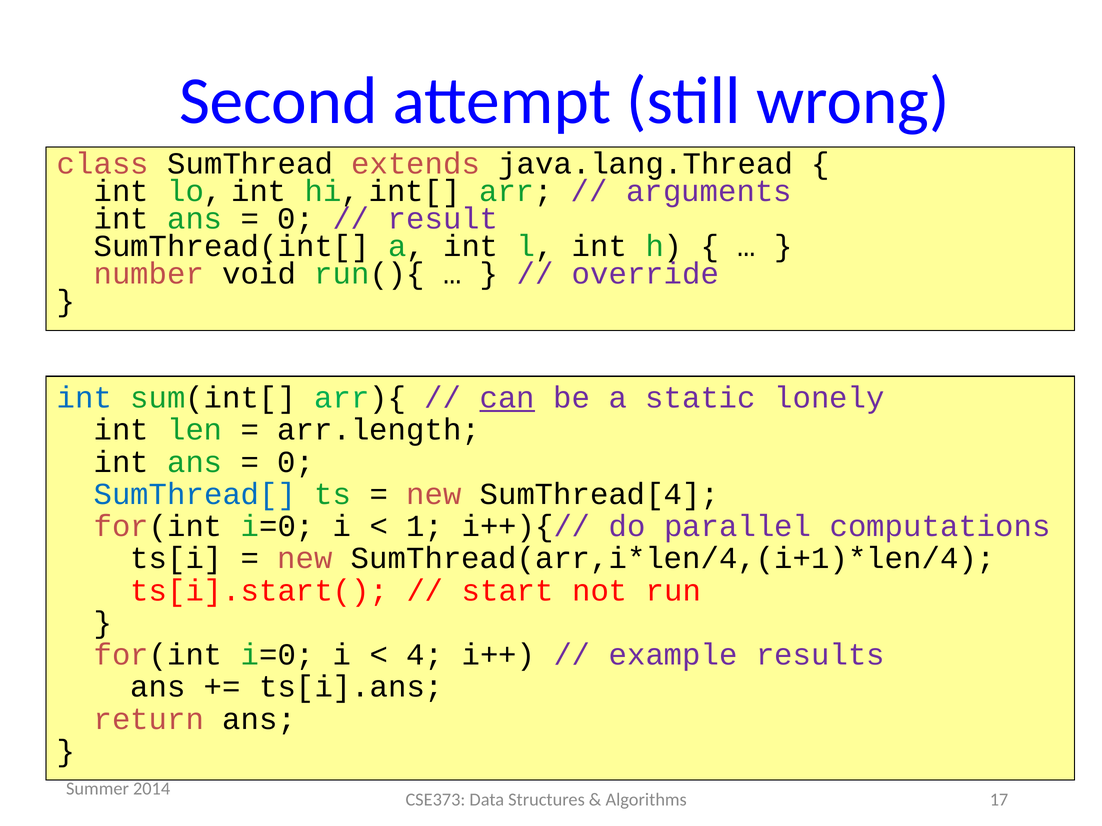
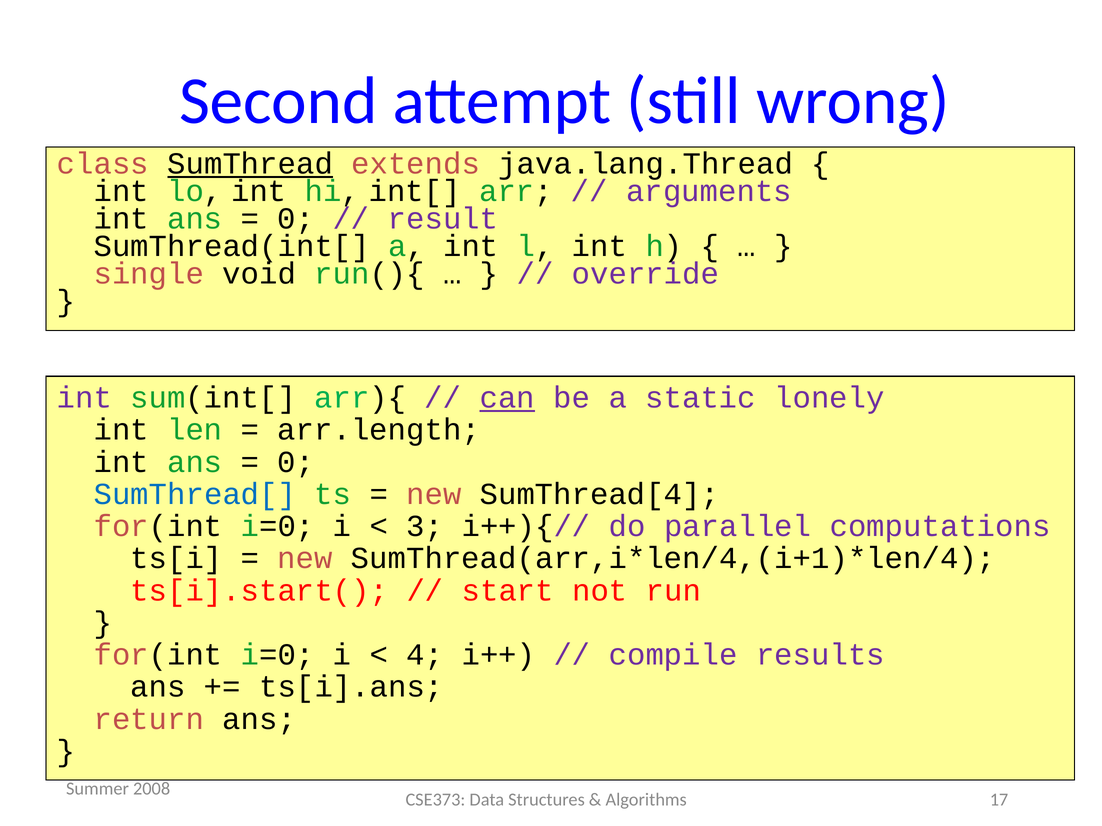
SumThread underline: none -> present
number: number -> single
int at (84, 398) colour: blue -> purple
1: 1 -> 3
example: example -> compile
2014: 2014 -> 2008
